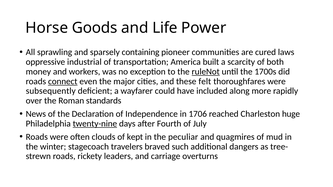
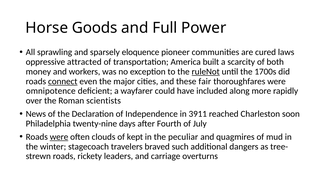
Life: Life -> Full
containing: containing -> eloquence
industrial: industrial -> attracted
felt: felt -> fair
subsequently: subsequently -> omnipotence
standards: standards -> scientists
1706: 1706 -> 3911
huge: huge -> soon
twenty-nine underline: present -> none
were at (59, 137) underline: none -> present
